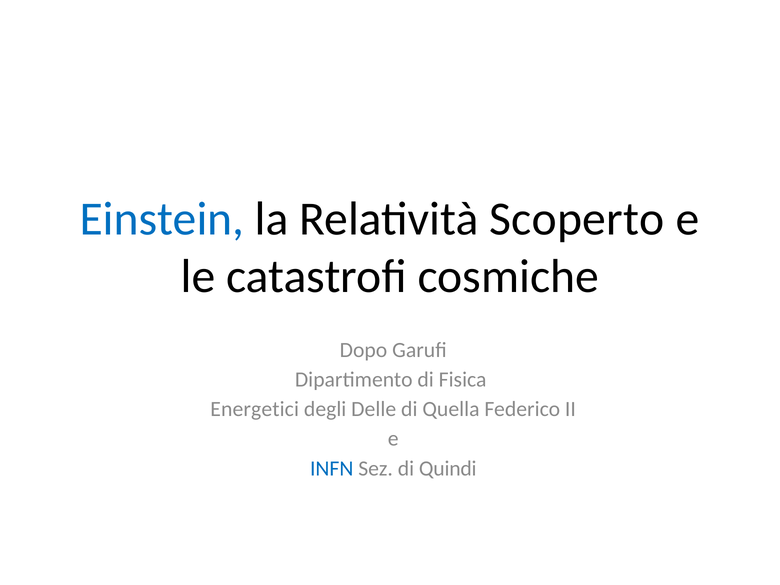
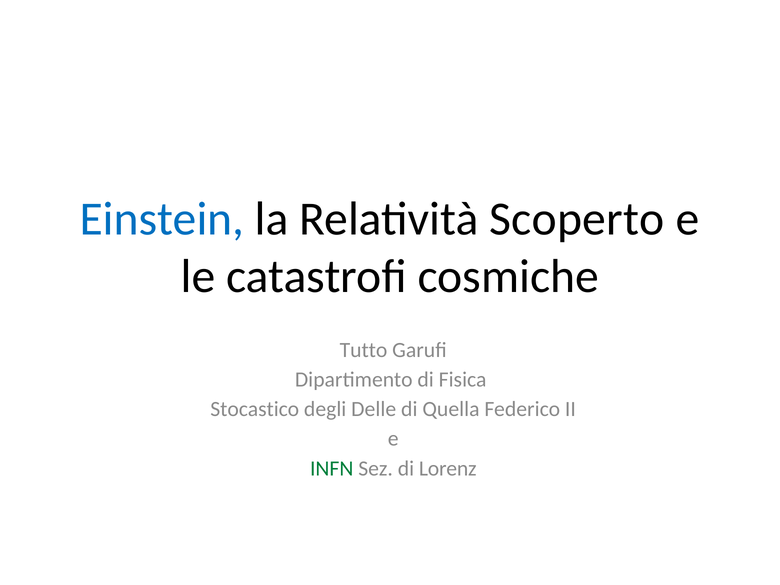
Dopo: Dopo -> Tutto
Energetici: Energetici -> Stocastico
INFN colour: blue -> green
Quindi: Quindi -> Lorenz
